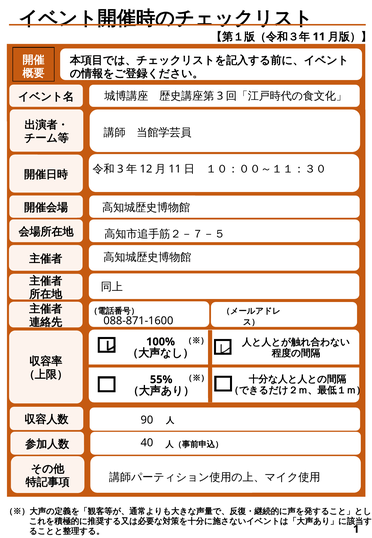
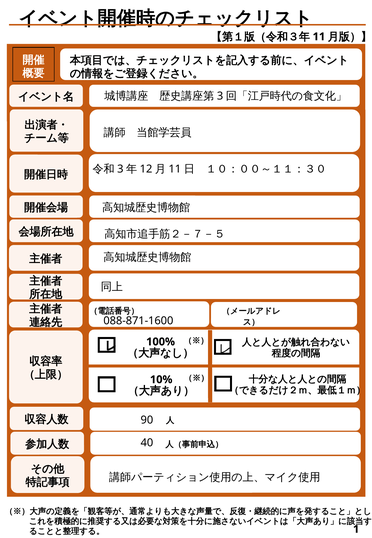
55%: 55% -> 10%
